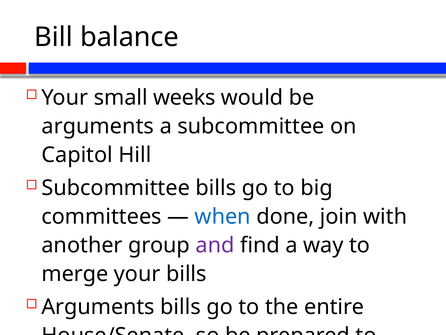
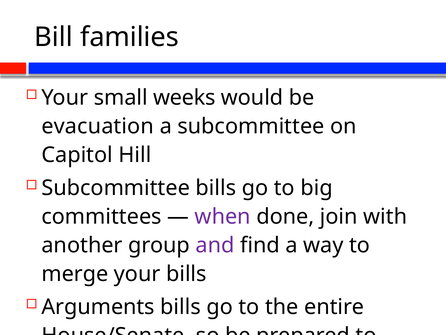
balance: balance -> families
arguments at (98, 126): arguments -> evacuation
when colour: blue -> purple
